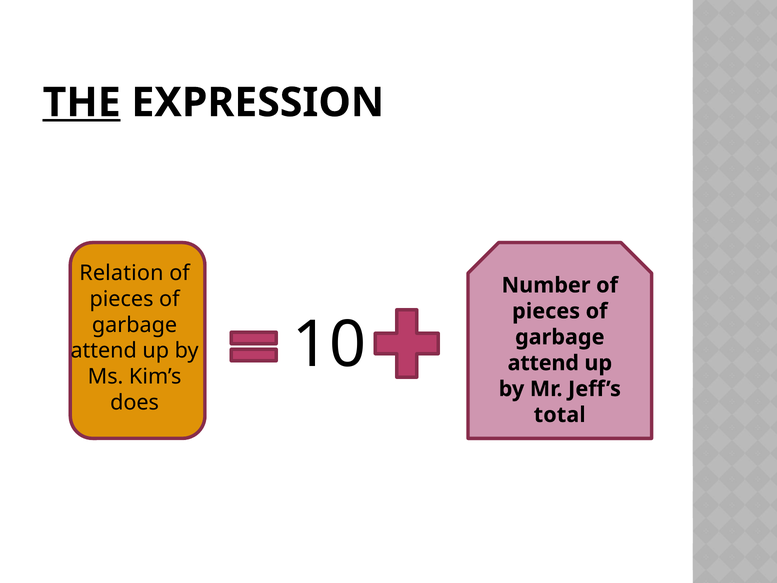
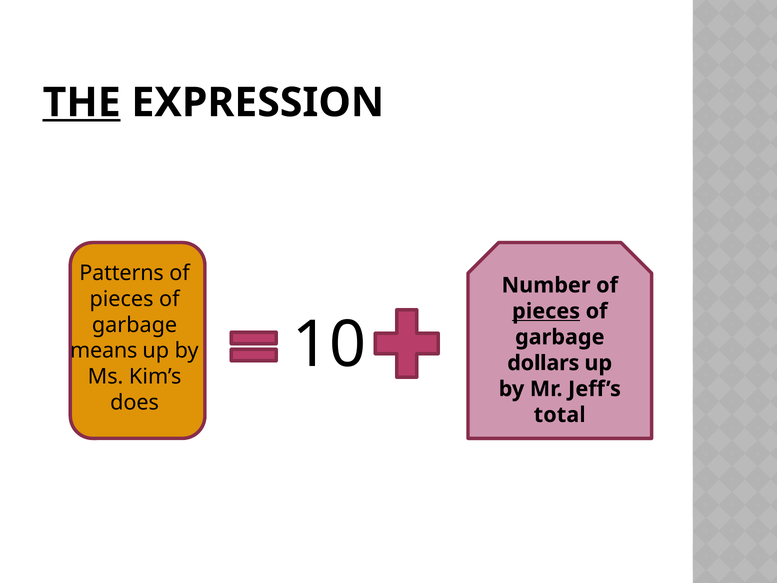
Relation: Relation -> Patterns
pieces at (546, 311) underline: none -> present
attend at (104, 351): attend -> means
attend at (543, 363): attend -> dollars
